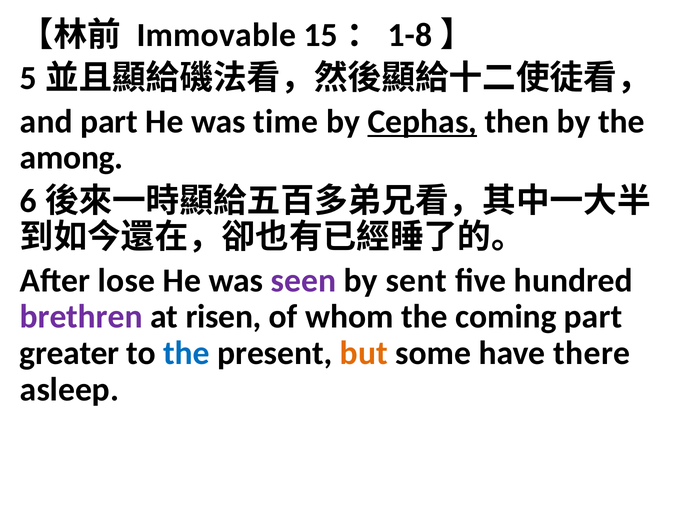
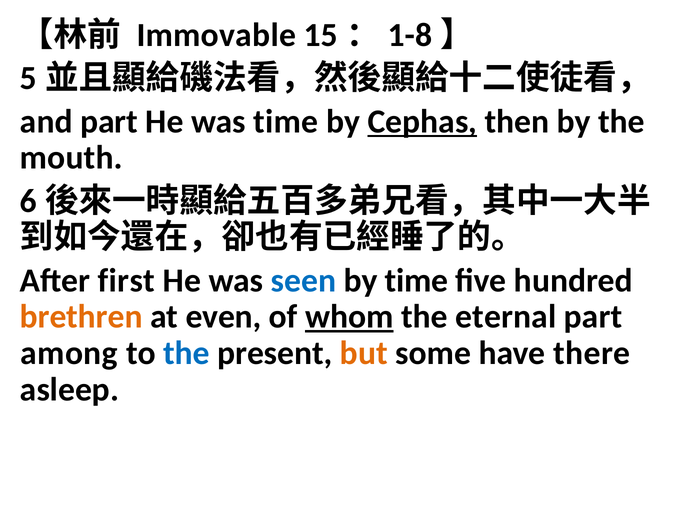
among: among -> mouth
lose: lose -> first
seen colour: purple -> blue
by sent: sent -> time
brethren colour: purple -> orange
risen: risen -> even
whom underline: none -> present
coming: coming -> eternal
greater: greater -> among
